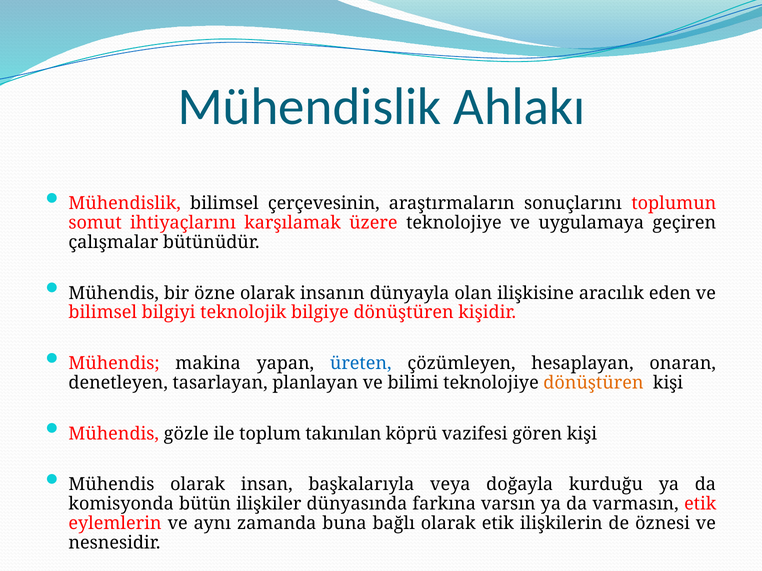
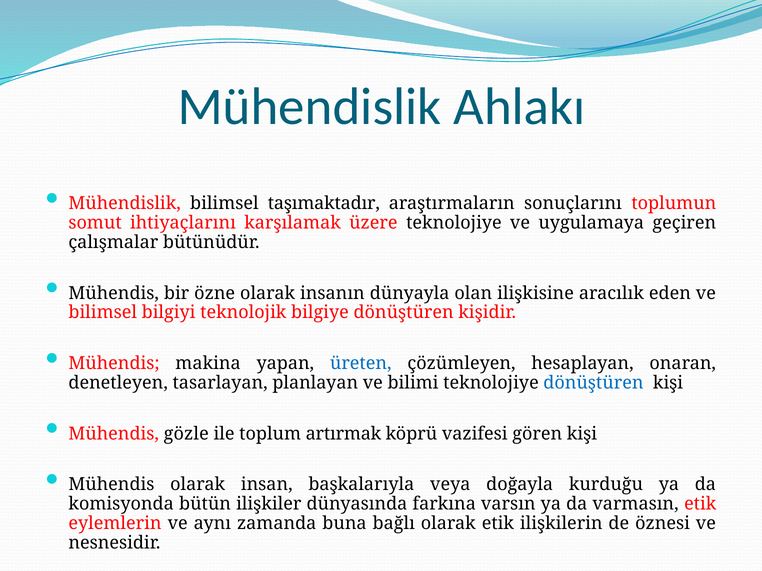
çerçevesinin: çerçevesinin -> taşımaktadır
dönüştüren at (593, 383) colour: orange -> blue
takınılan: takınılan -> artırmak
